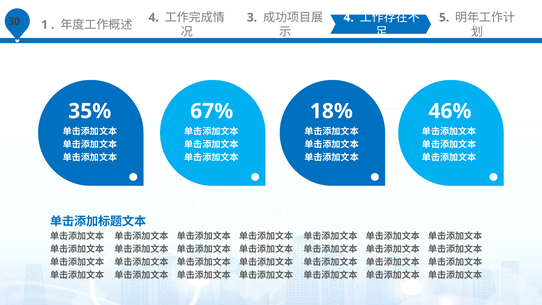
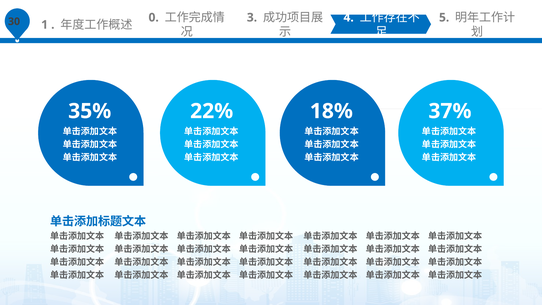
4 at (154, 18): 4 -> 0
67%: 67% -> 22%
46%: 46% -> 37%
